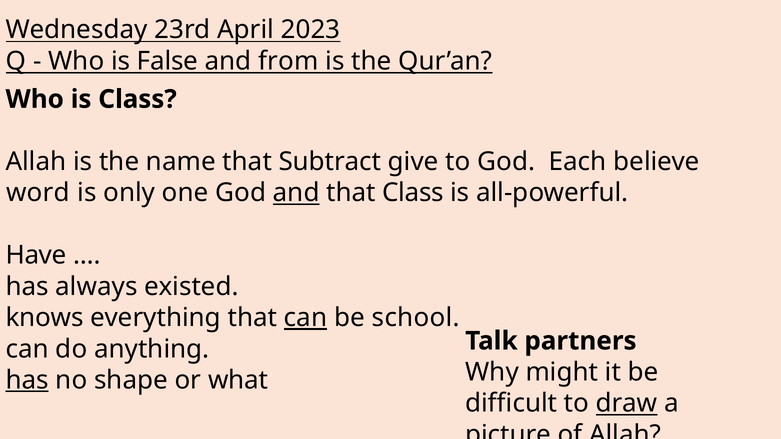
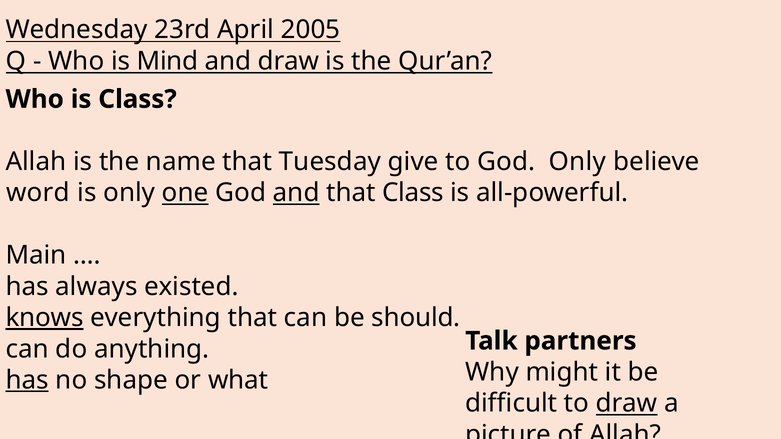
2023: 2023 -> 2005
False: False -> Mind
and from: from -> draw
Subtract: Subtract -> Tuesday
God Each: Each -> Only
one underline: none -> present
Have: Have -> Main
knows underline: none -> present
can at (306, 318) underline: present -> none
school: school -> should
